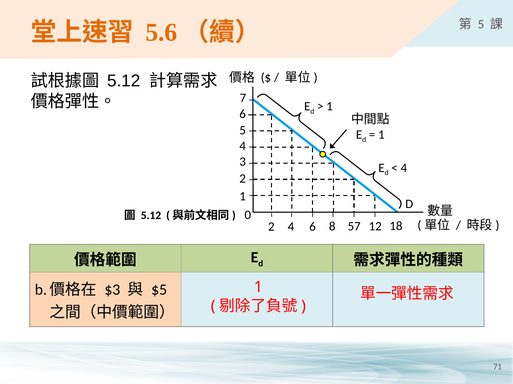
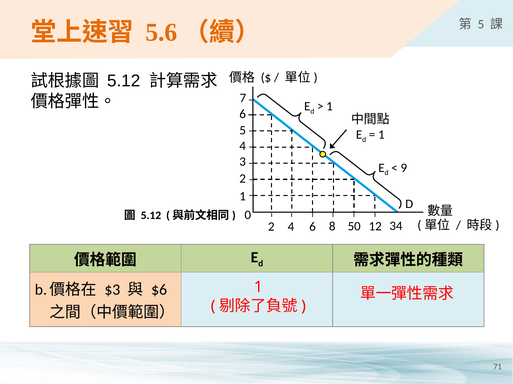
4 at (404, 168): 4 -> 9
57: 57 -> 50
18: 18 -> 34
$5: $5 -> $6
